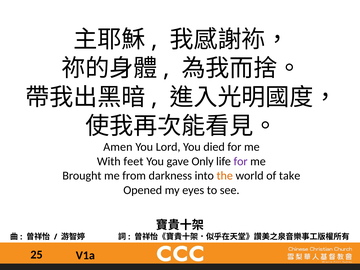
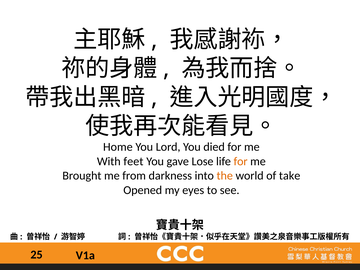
Amen: Amen -> Home
Only: Only -> Lose
for at (241, 161) colour: purple -> orange
